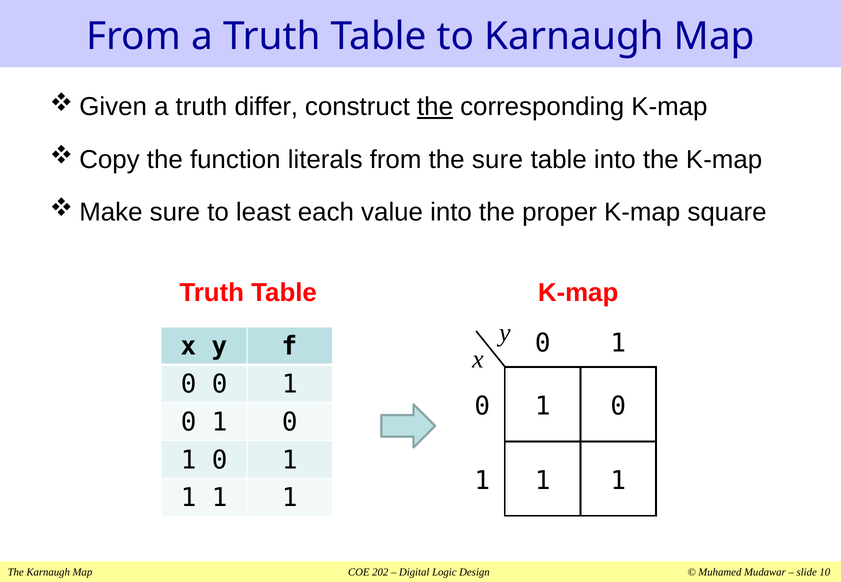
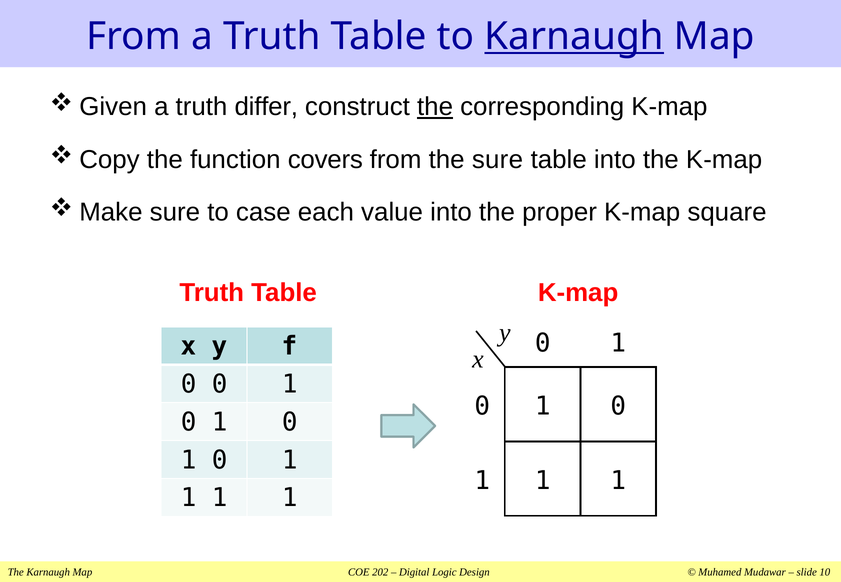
Karnaugh at (574, 36) underline: none -> present
literals: literals -> covers
least: least -> case
